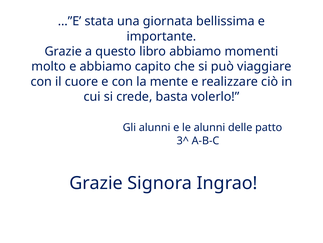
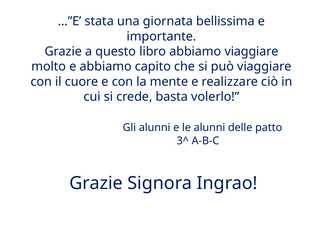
abbiamo momenti: momenti -> viaggiare
